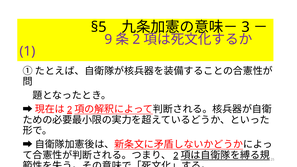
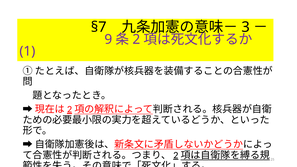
§5: §5 -> §7
